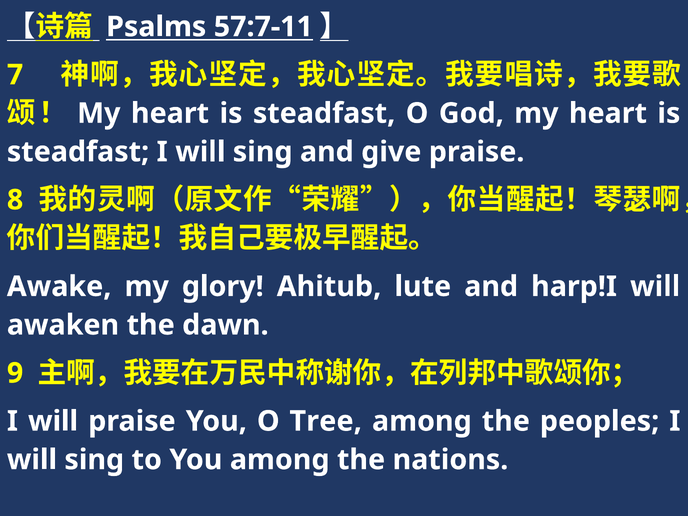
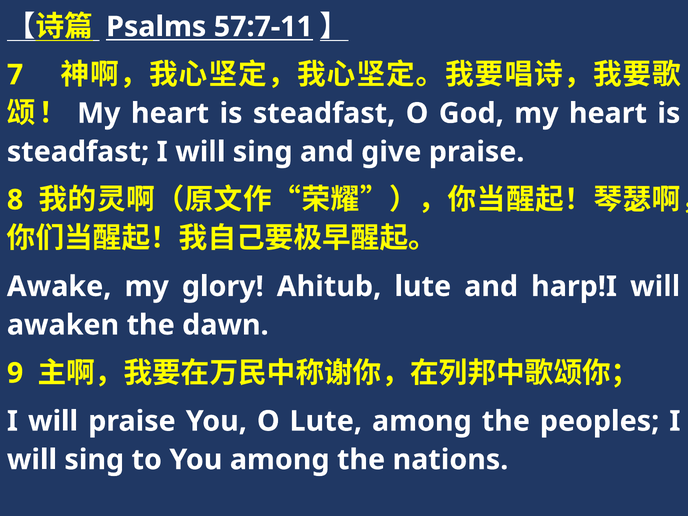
O Tree: Tree -> Lute
